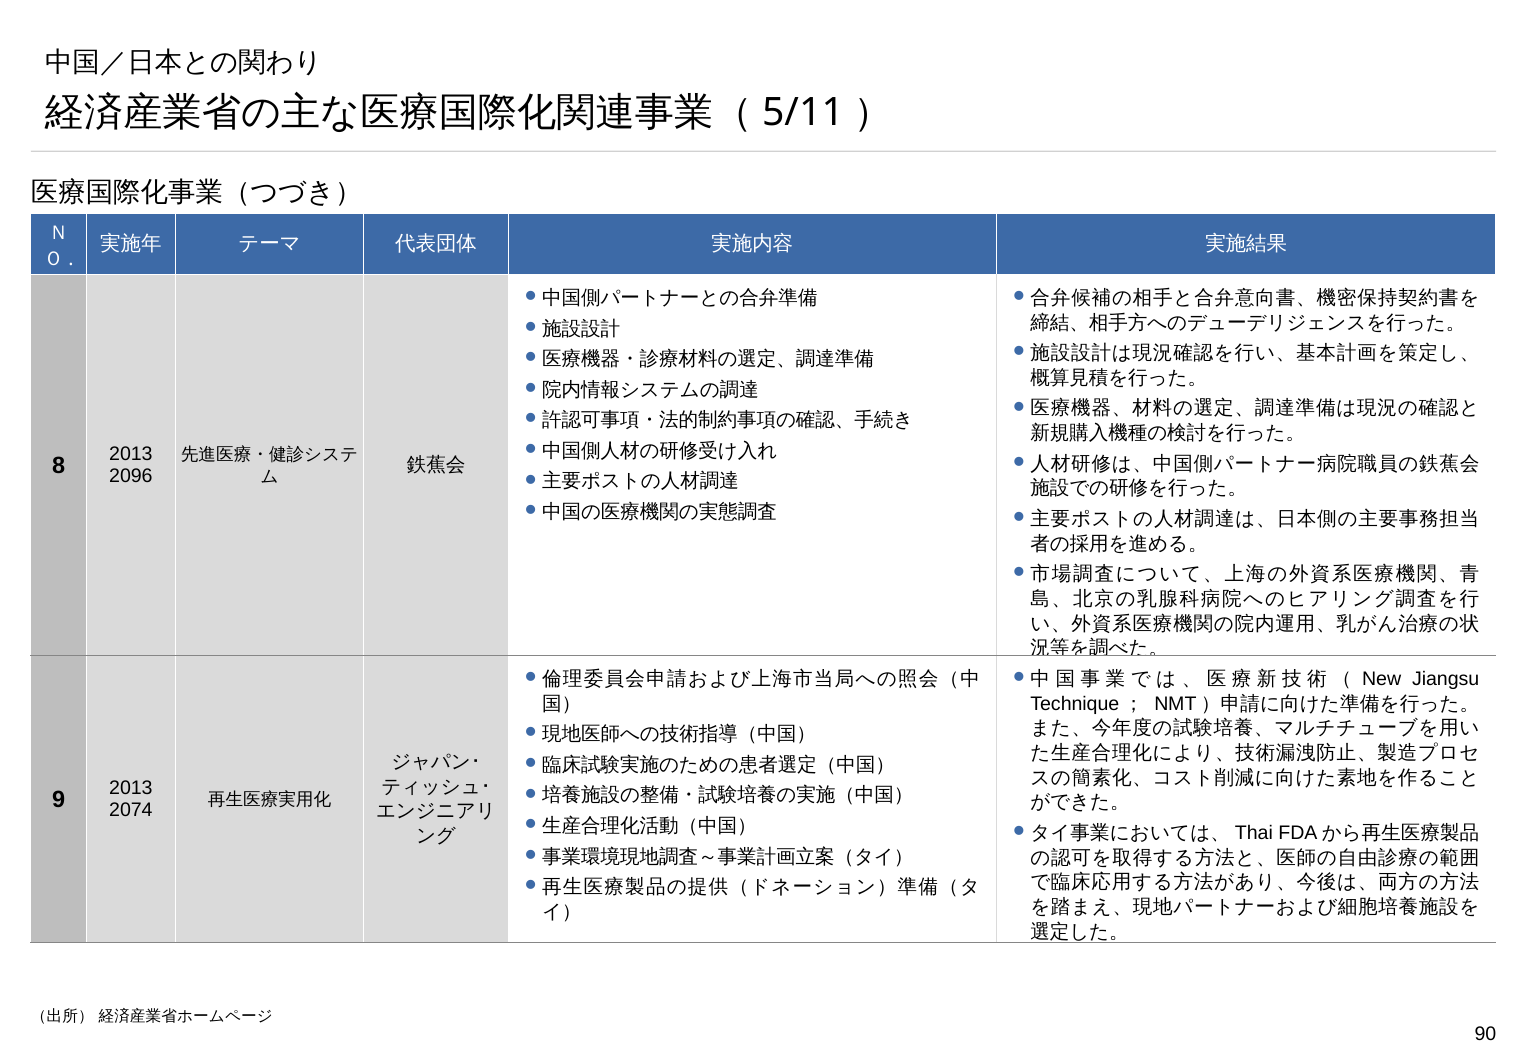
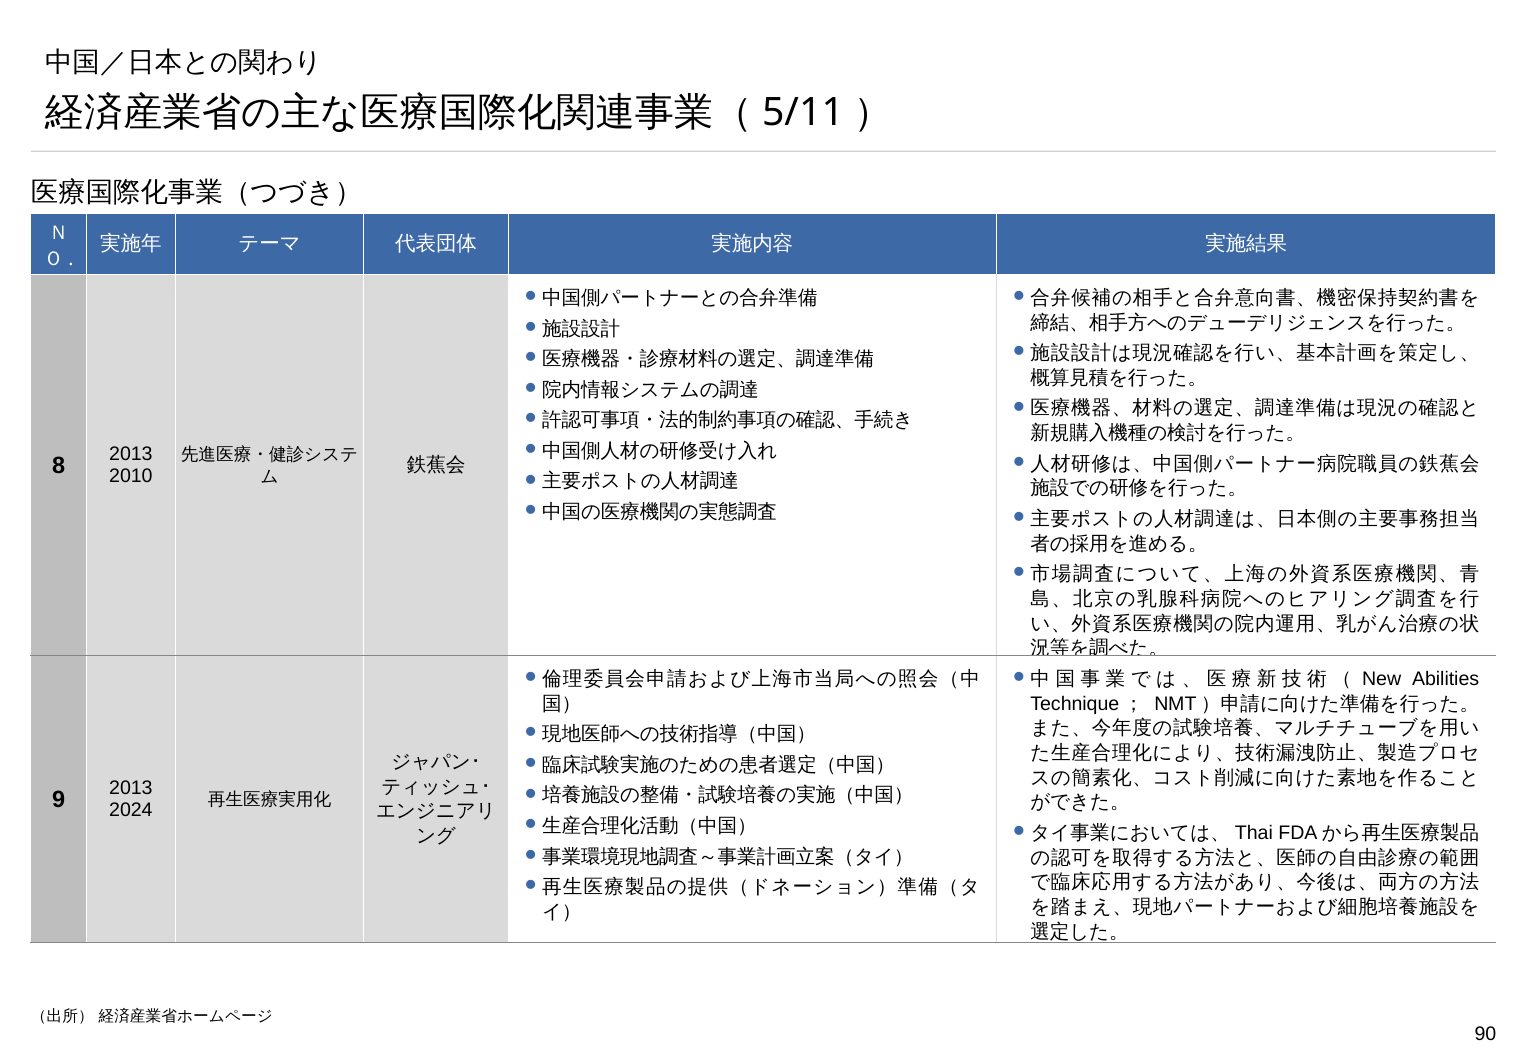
2096: 2096 -> 2010
Jiangsu: Jiangsu -> Abilities
2074: 2074 -> 2024
